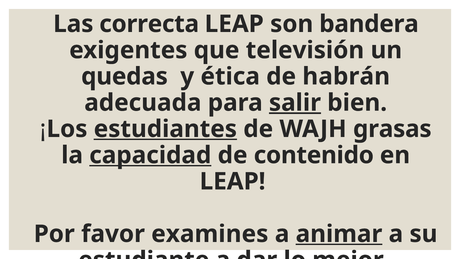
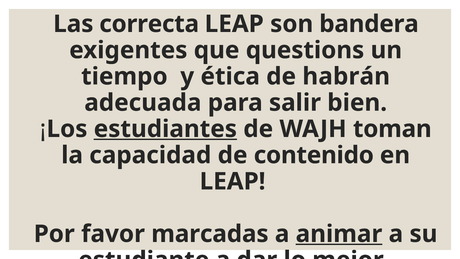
televisión: televisión -> questions
quedas: quedas -> tiempo
salir underline: present -> none
grasas: grasas -> toman
capacidad underline: present -> none
examines: examines -> marcadas
